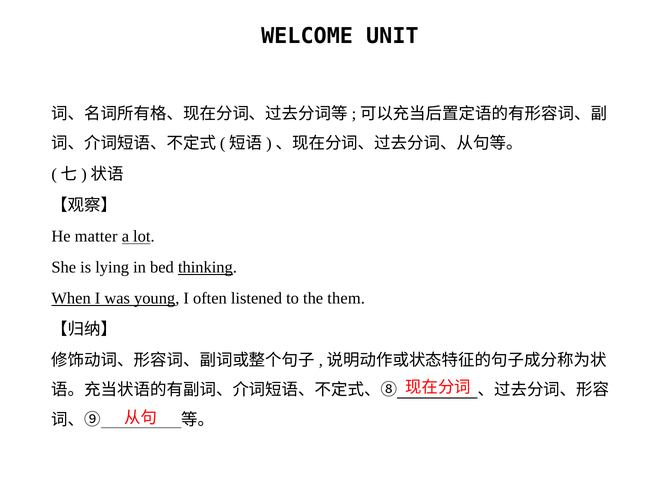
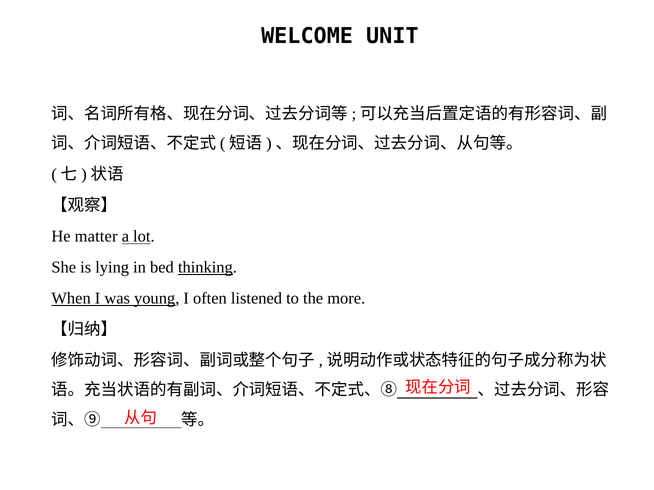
them: them -> more
